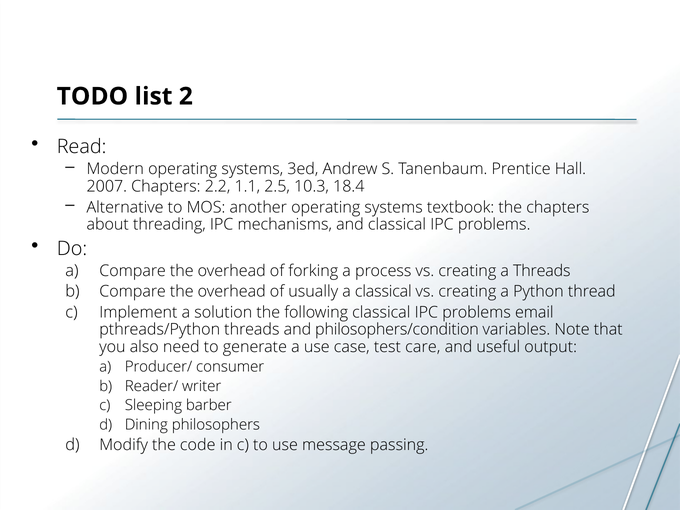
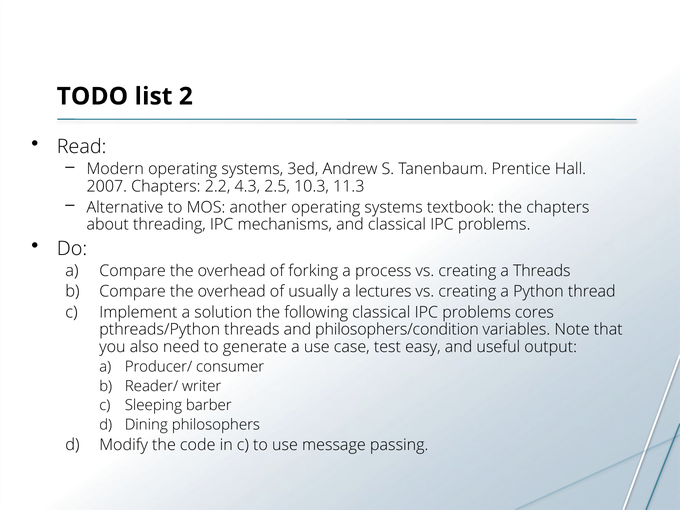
1.1: 1.1 -> 4.3
18.4: 18.4 -> 11.3
a classical: classical -> lectures
email: email -> cores
care: care -> easy
